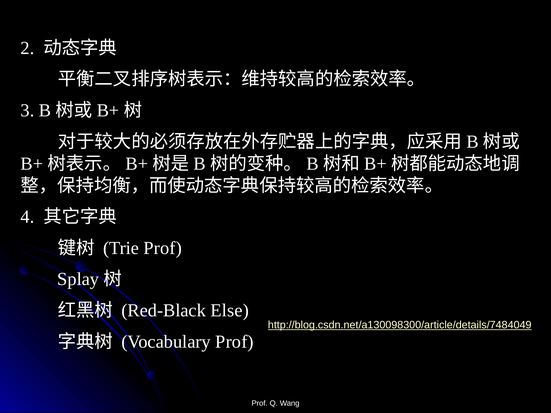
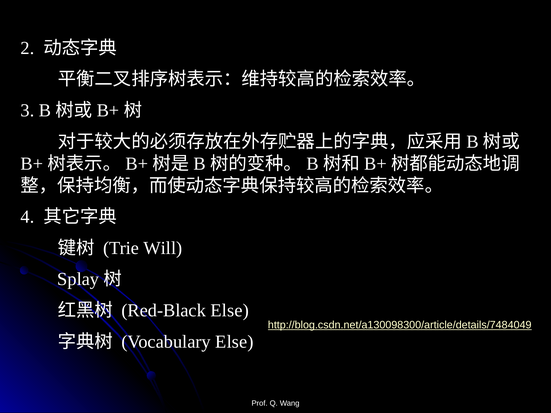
Trie Prof: Prof -> Will
Vocabulary Prof: Prof -> Else
